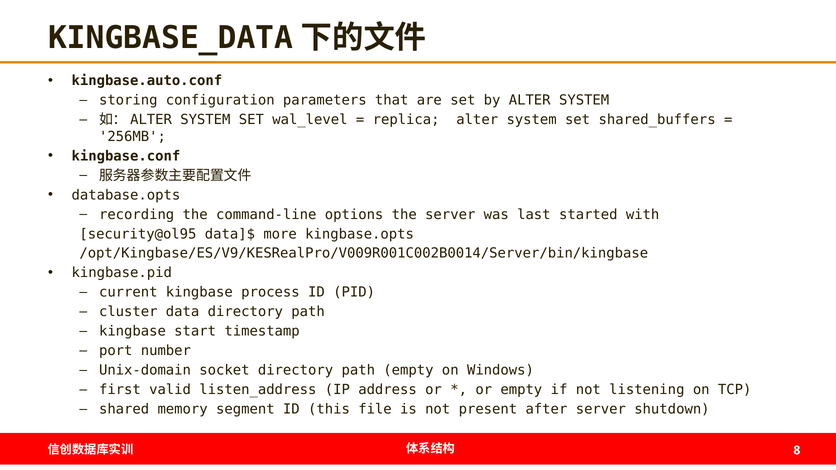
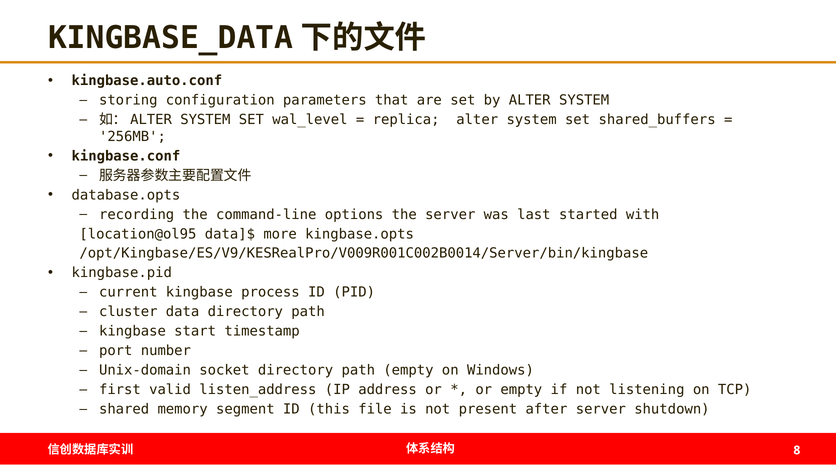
security@ol95: security@ol95 -> location@ol95
